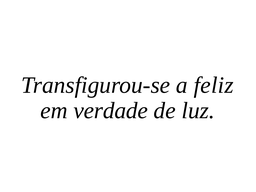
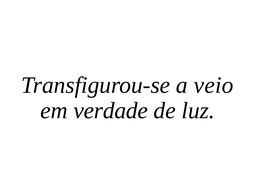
feliz: feliz -> veio
